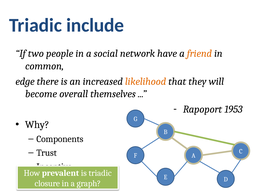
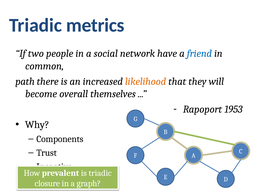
include: include -> metrics
friend colour: orange -> blue
edge: edge -> path
